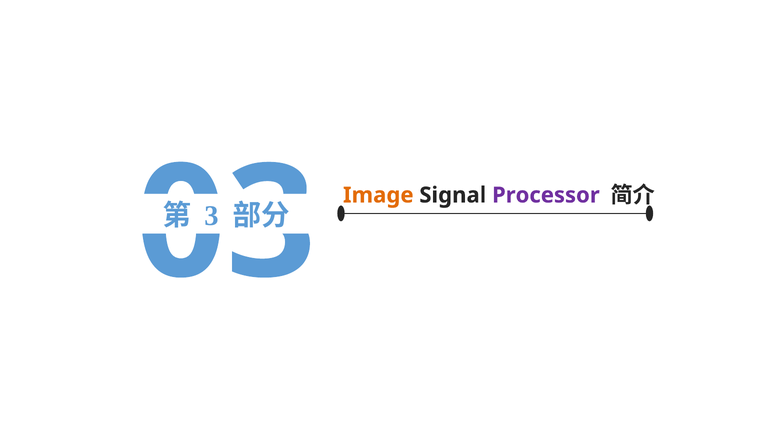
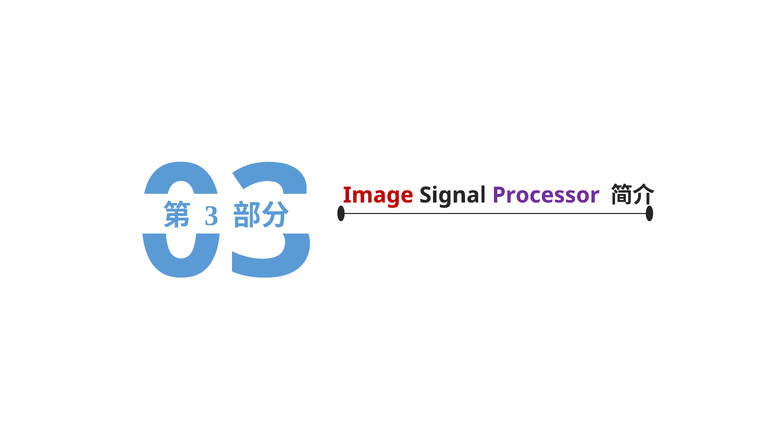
Image colour: orange -> red
